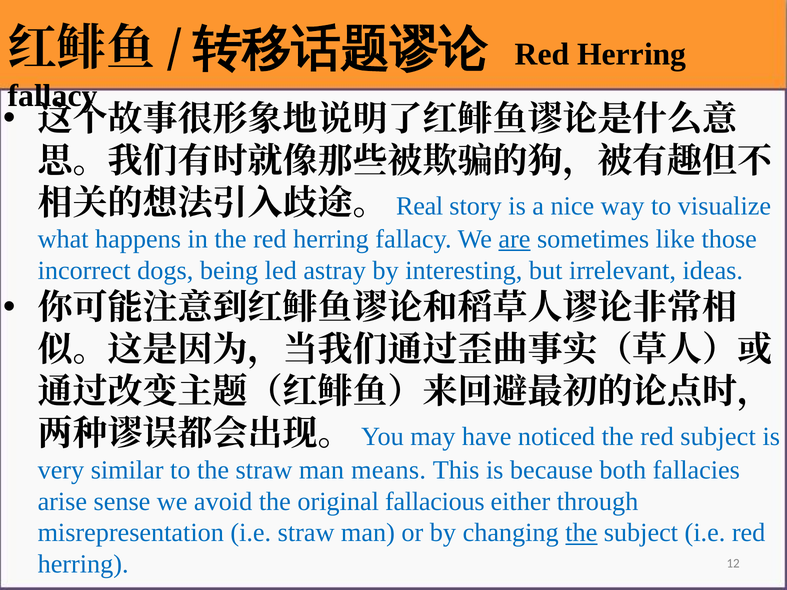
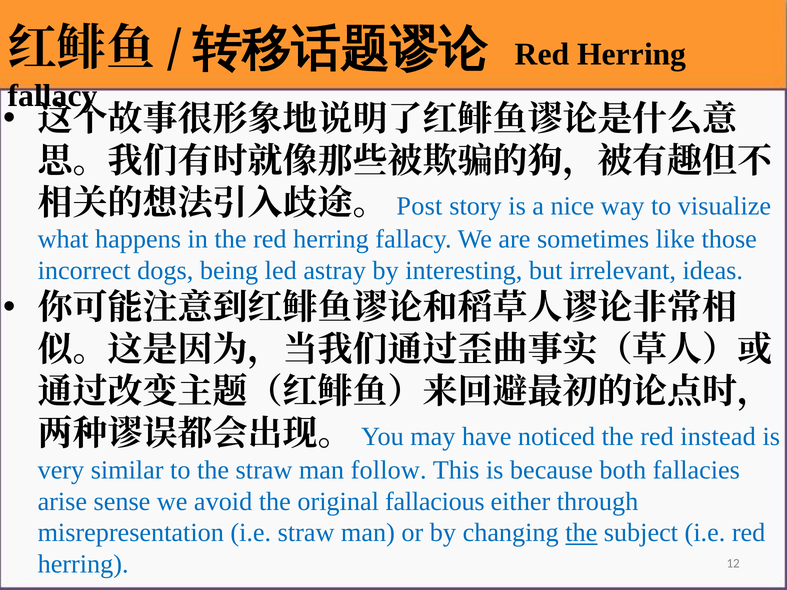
Real: Real -> Post
are underline: present -> none
red subject: subject -> instead
means: means -> follow
